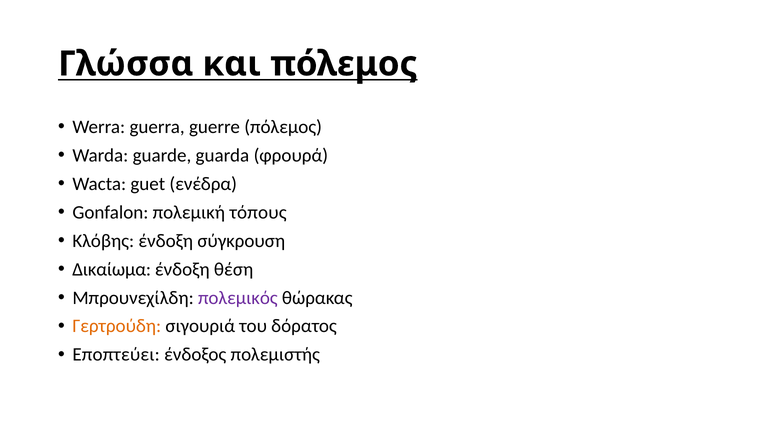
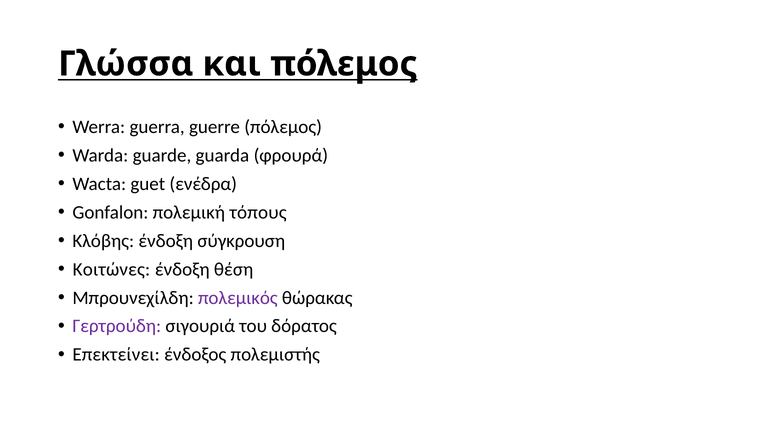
Δικαίωμα: Δικαίωμα -> Κοιτώνες
Γερτρούδη colour: orange -> purple
Εποπτεύει: Εποπτεύει -> Επεκτείνει
